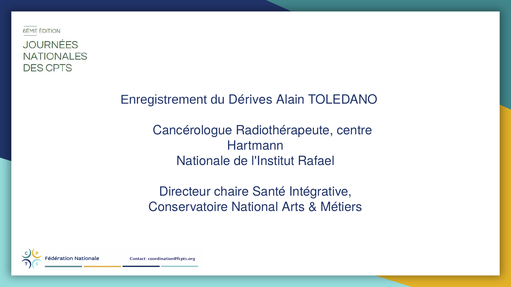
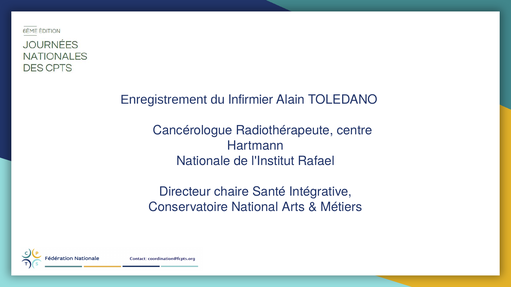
Dérives: Dérives -> Infirmier
